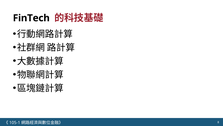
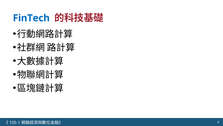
FinTech colour: black -> blue
